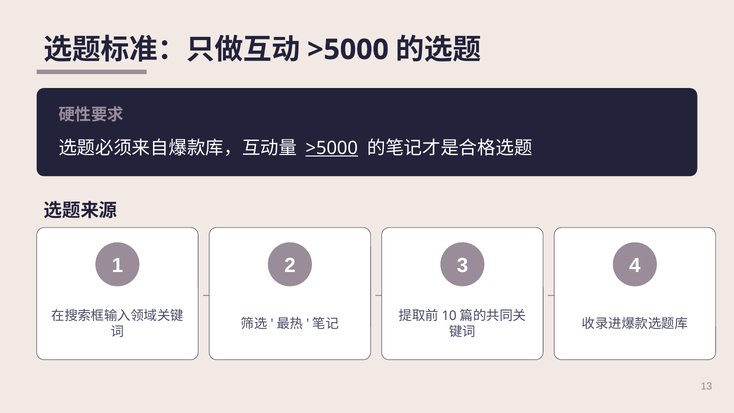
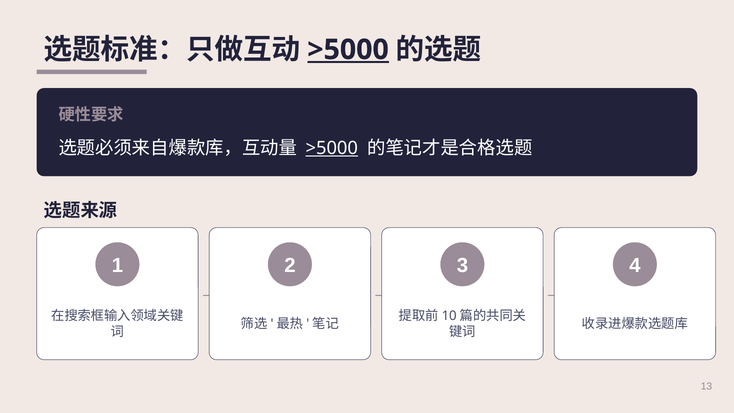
>5000 at (348, 50) underline: none -> present
